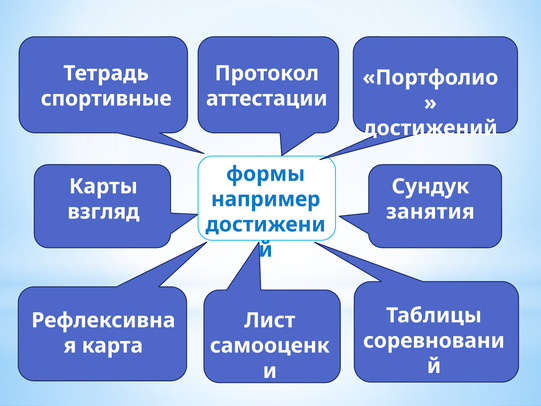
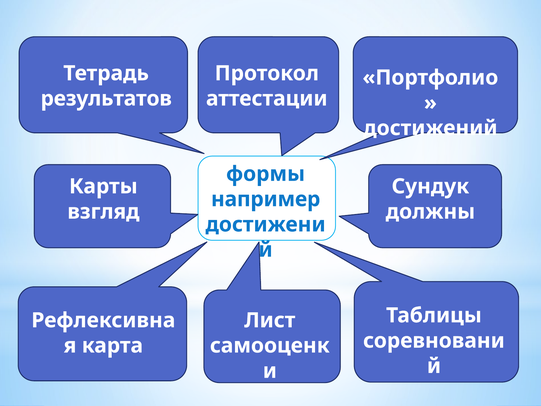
спортивные: спортивные -> результатов
занятия: занятия -> должны
